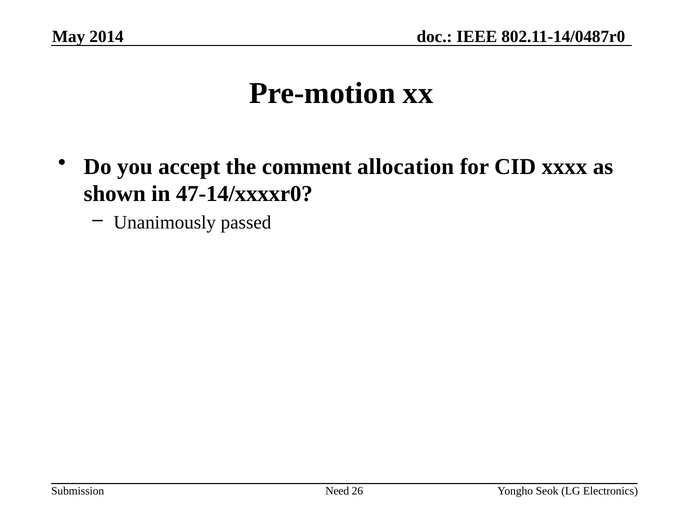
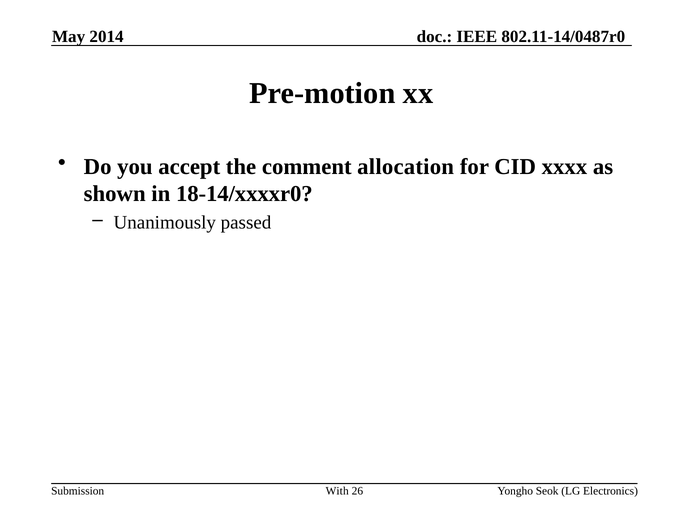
47-14/xxxxr0: 47-14/xxxxr0 -> 18-14/xxxxr0
Need: Need -> With
